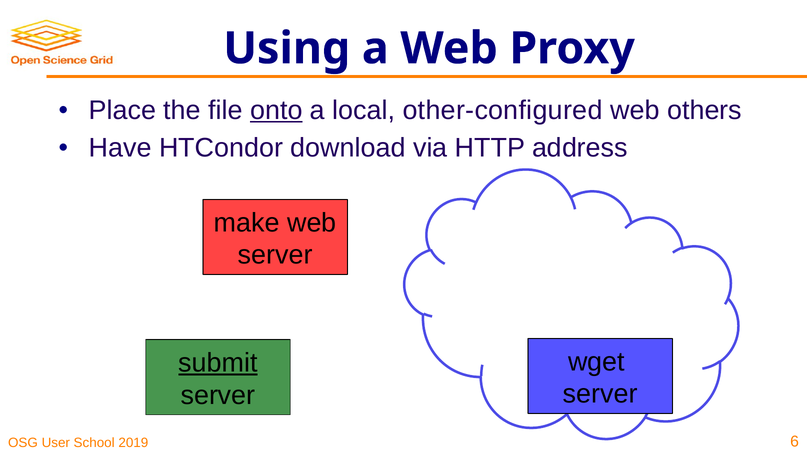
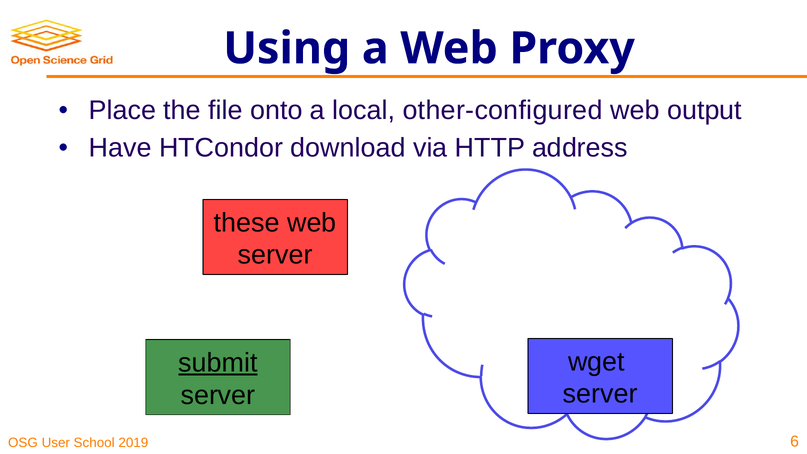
onto underline: present -> none
others: others -> output
make: make -> these
